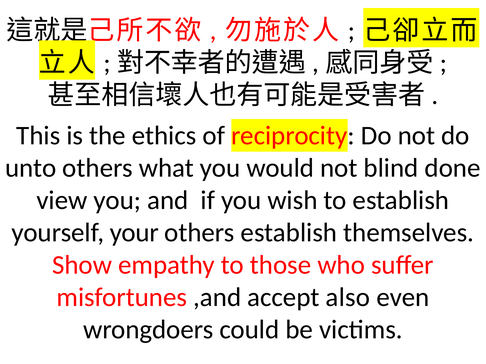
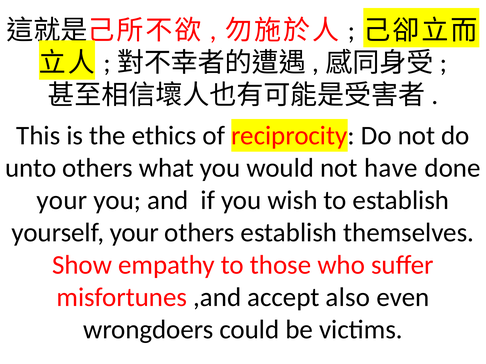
blind: blind -> have
view at (62, 201): view -> your
